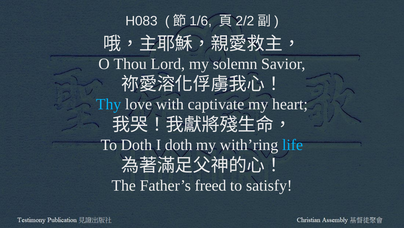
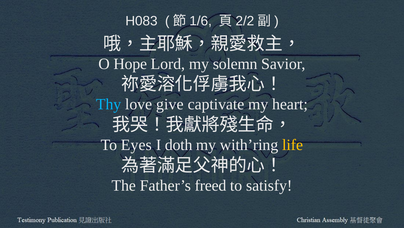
Thou: Thou -> Hope
with: with -> give
To Doth: Doth -> Eyes
life colour: light blue -> yellow
